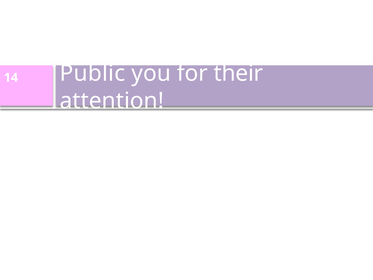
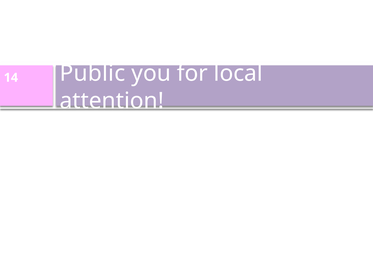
their: their -> local
